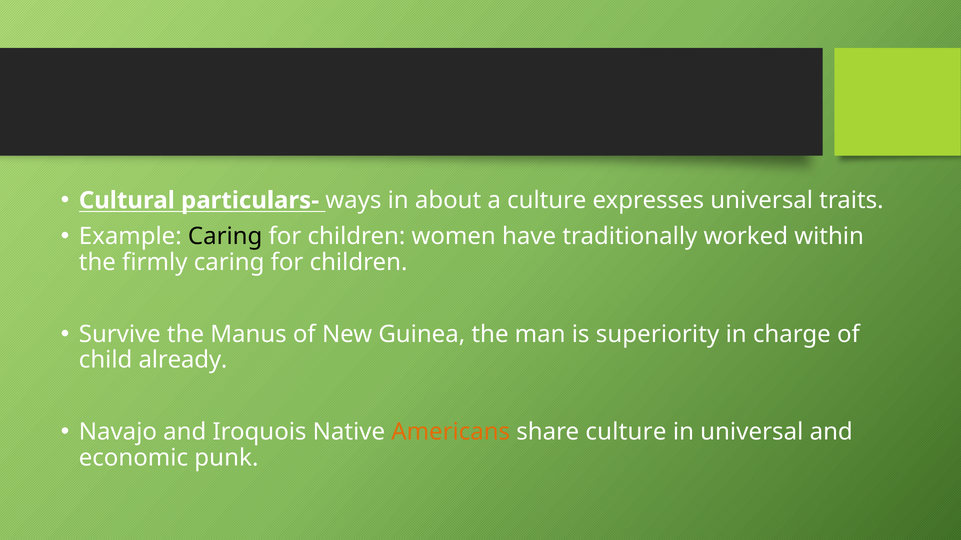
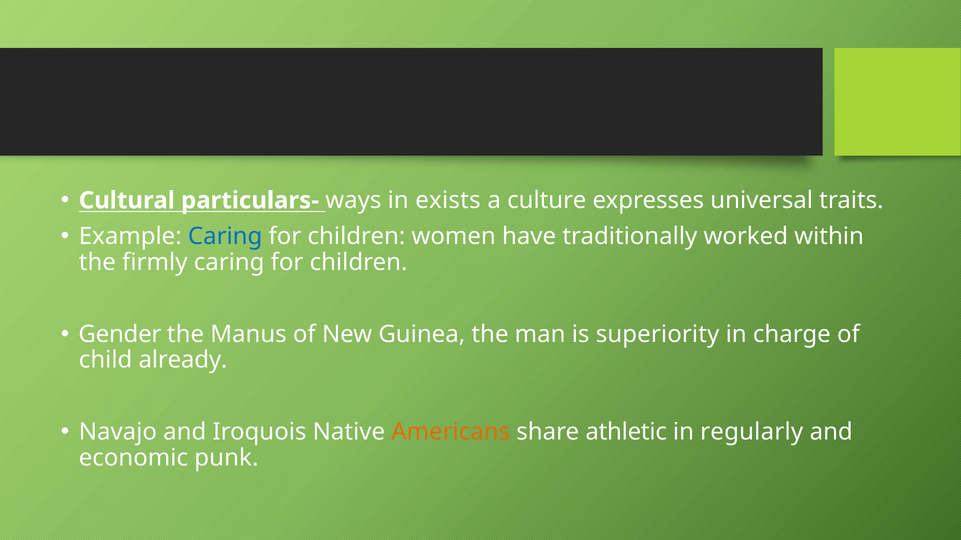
about: about -> exists
Caring at (225, 237) colour: black -> blue
Survive: Survive -> Gender
share culture: culture -> athletic
in universal: universal -> regularly
